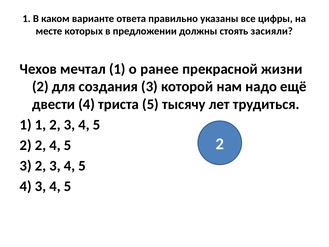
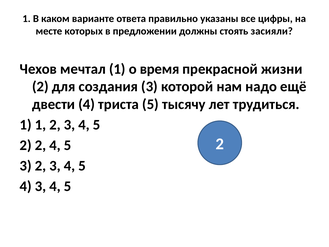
ранее: ранее -> время
